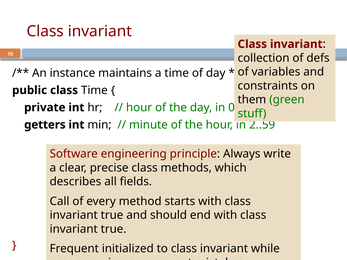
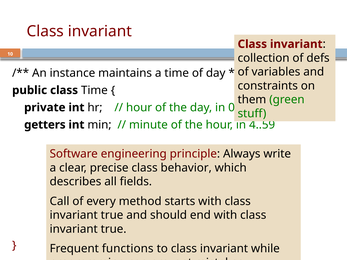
2..59: 2..59 -> 4..59
methods: methods -> behavior
initialized: initialized -> functions
